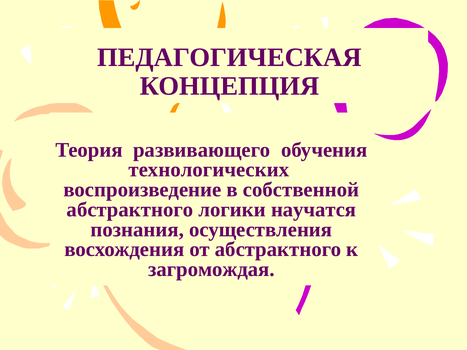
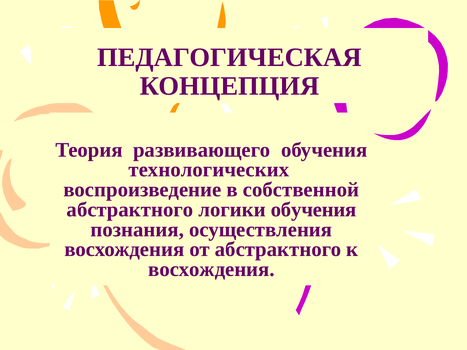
логики научатся: научатся -> обучения
загромождая at (211, 270): загромождая -> восхождения
